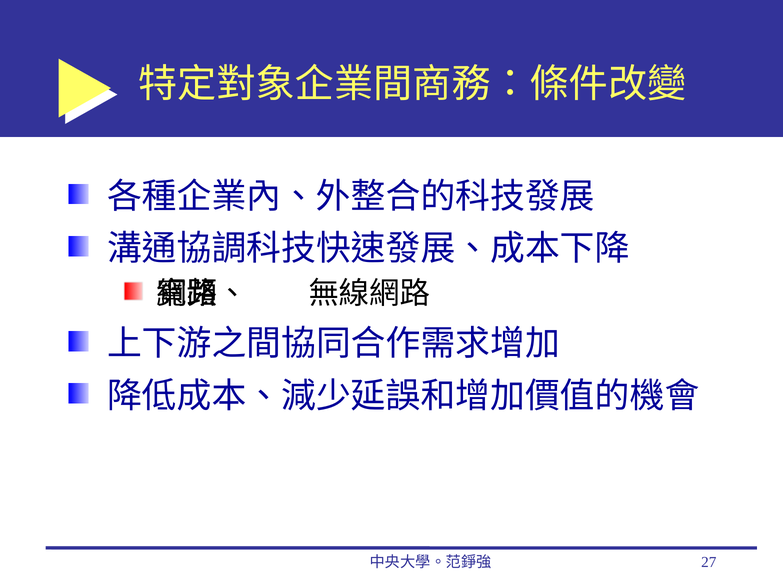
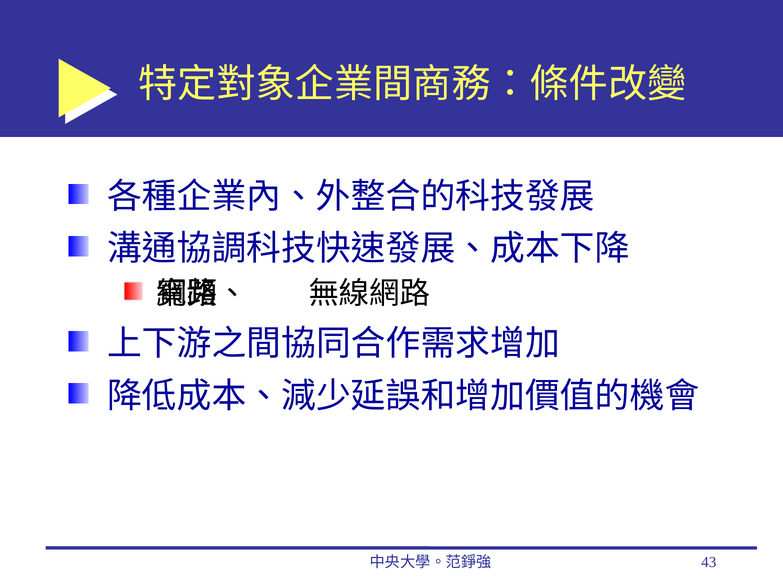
27: 27 -> 43
